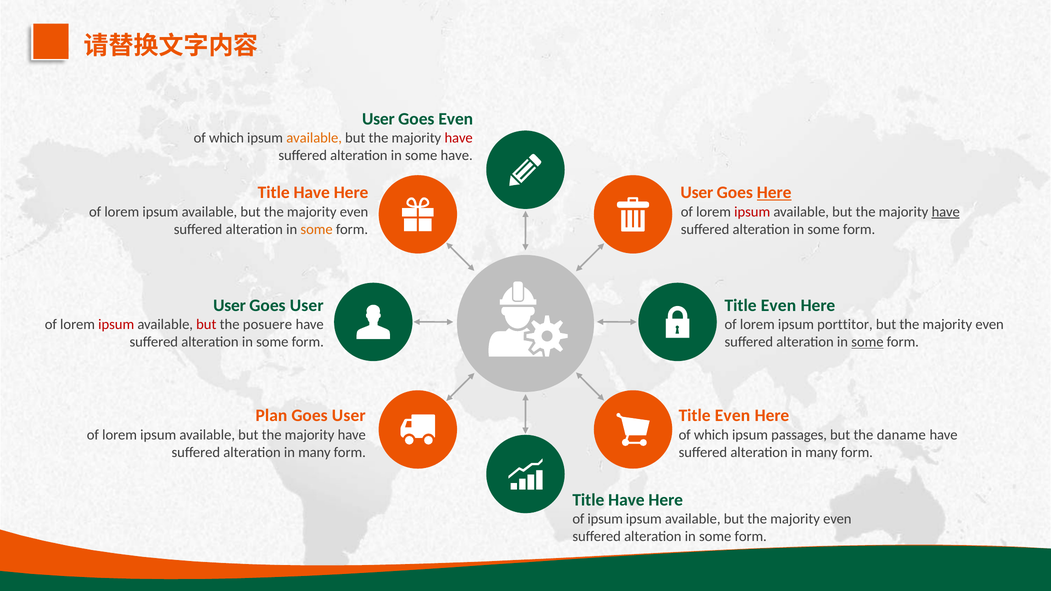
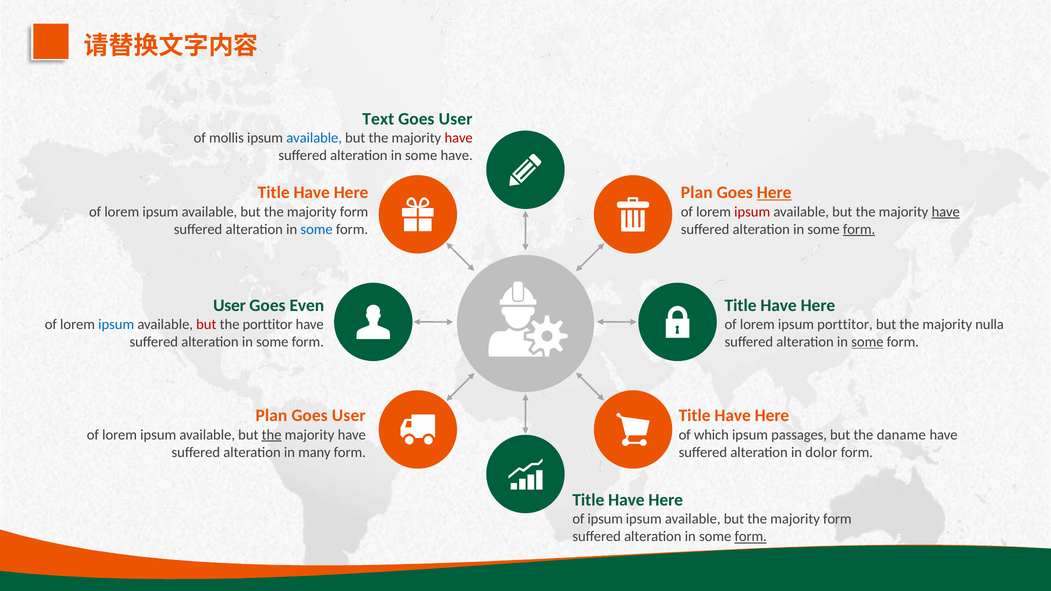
User at (378, 119): User -> Text
Even at (456, 119): Even -> User
which at (226, 138): which -> mollis
available at (314, 138) colour: orange -> blue
User at (697, 193): User -> Plan
even at (354, 212): even -> form
some at (317, 229) colour: orange -> blue
form at (859, 229) underline: none -> present
User at (307, 305): User -> Even
Even at (778, 305): Even -> Have
ipsum at (116, 325) colour: red -> blue
the posuere: posuere -> porttitor
even at (990, 325): even -> nulla
Even at (733, 416): Even -> Have
the at (272, 435) underline: none -> present
many at (822, 452): many -> dolor
even at (837, 519): even -> form
form at (751, 537) underline: none -> present
